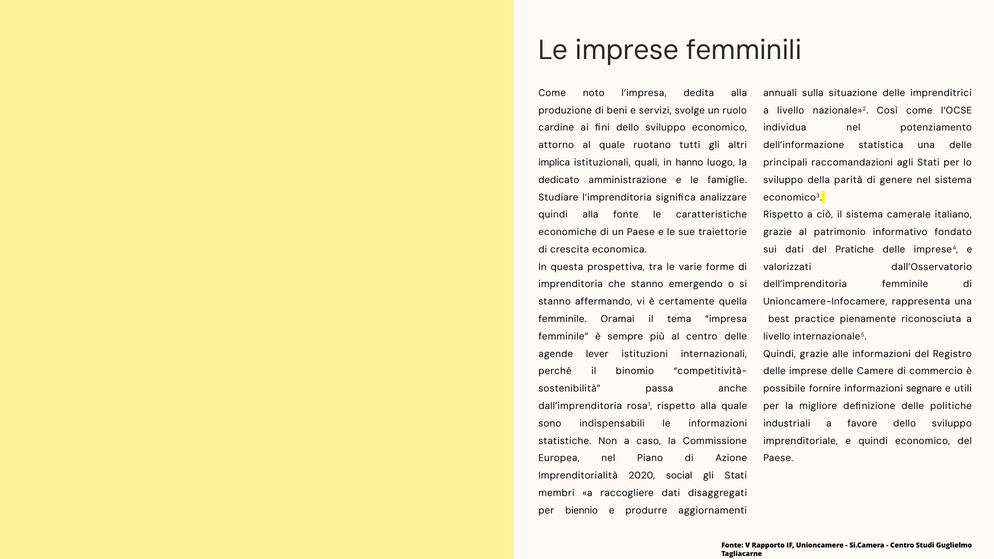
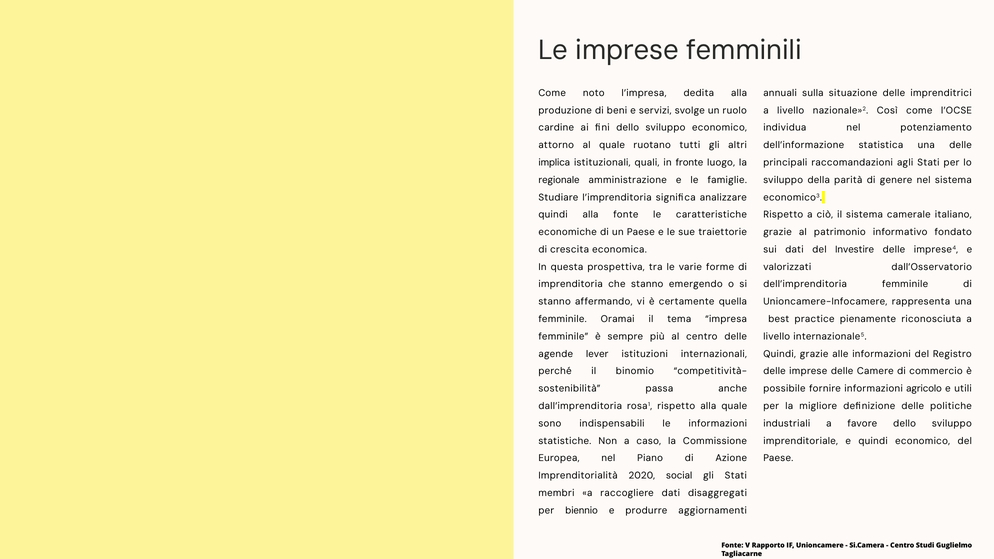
hanno: hanno -> fronte
dedicato: dedicato -> regionale
Pratiche: Pratiche -> Investire
segnare: segnare -> agricolo
